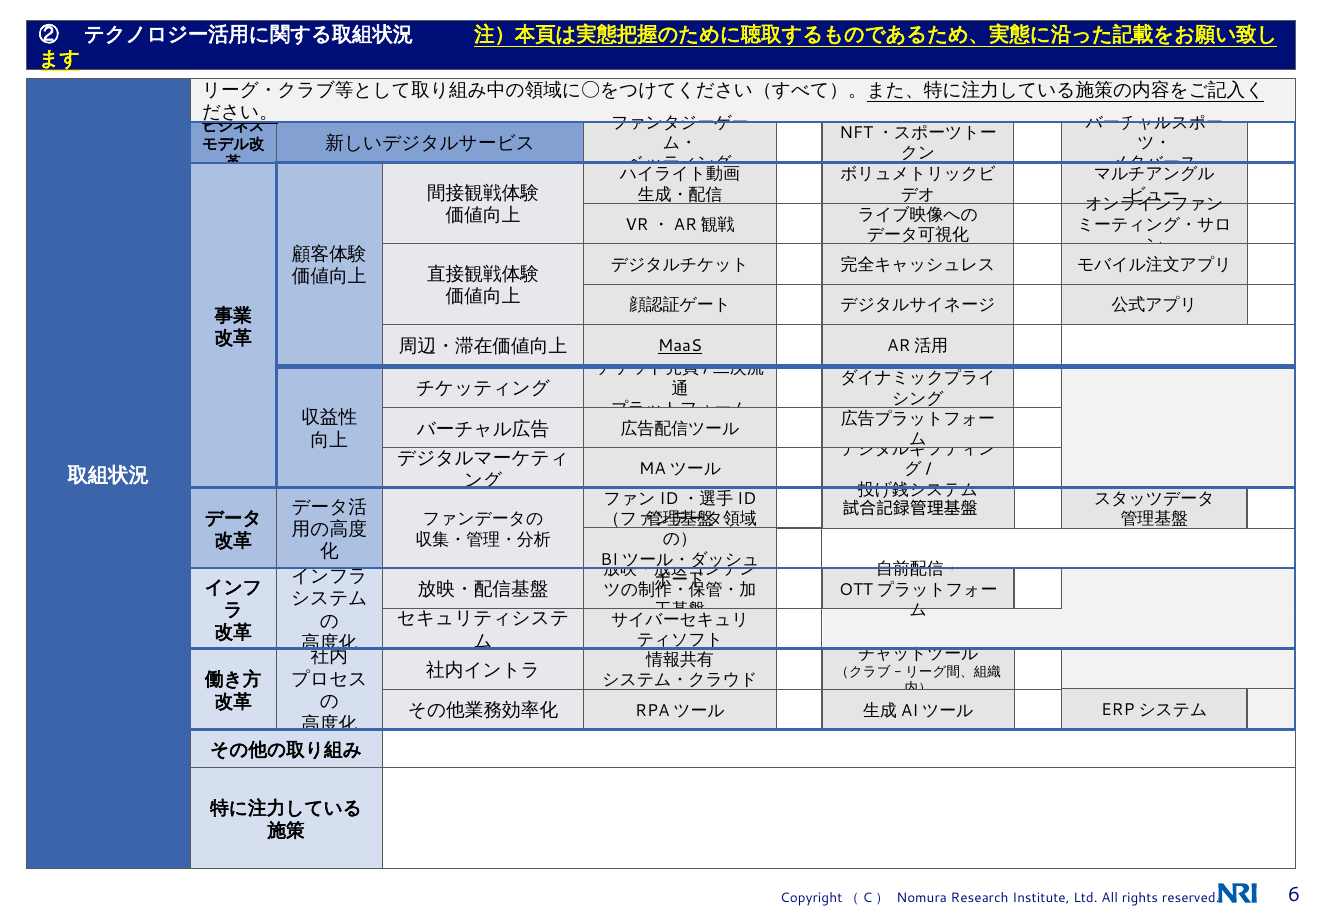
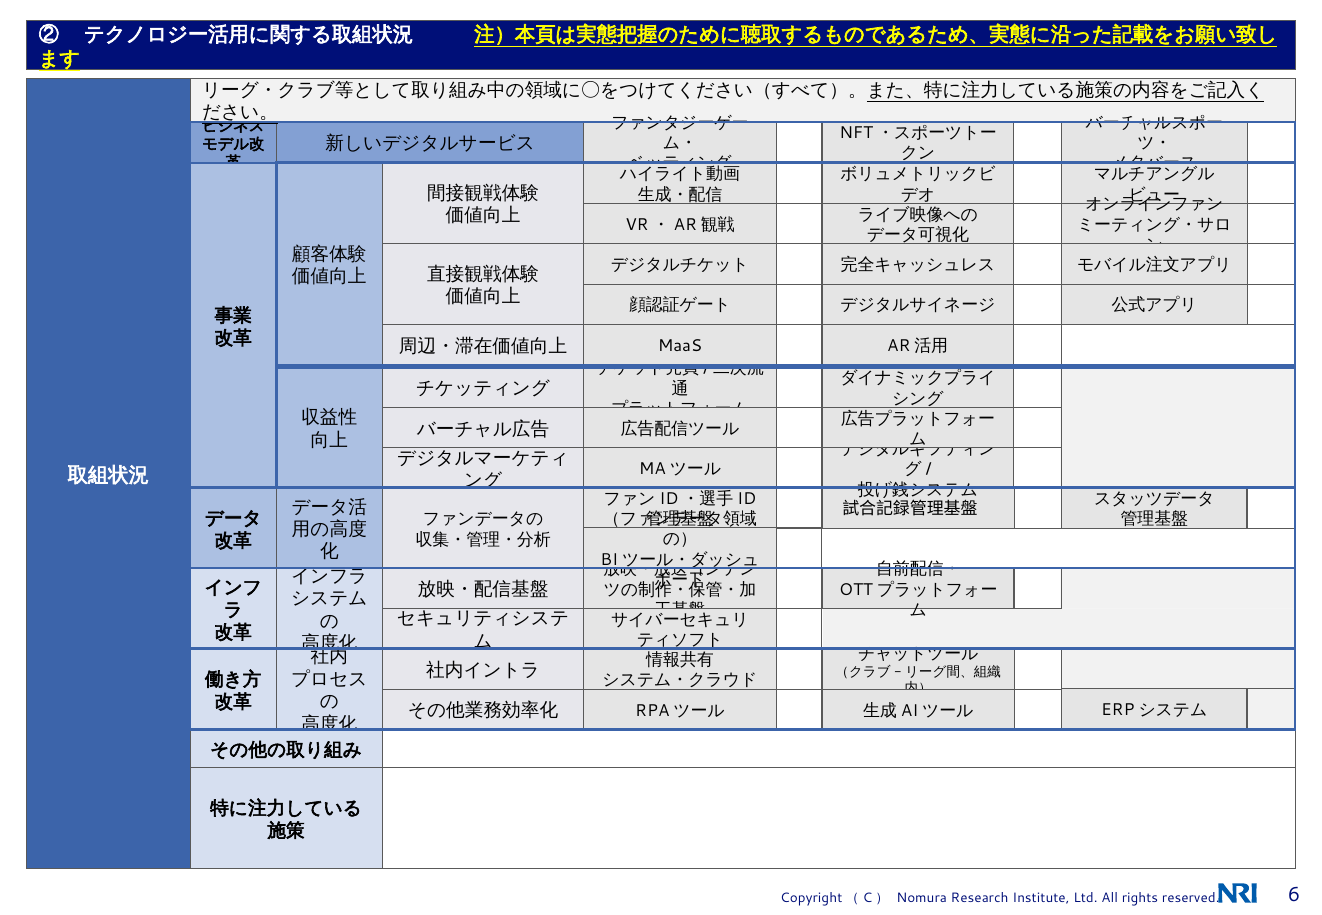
MaaS underline: present -> none
